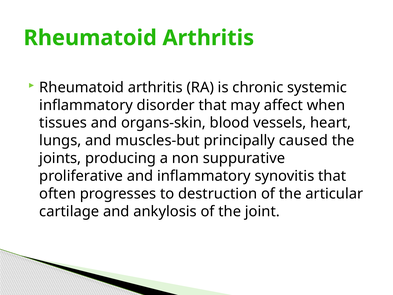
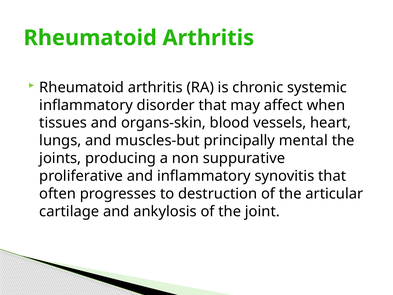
caused: caused -> mental
